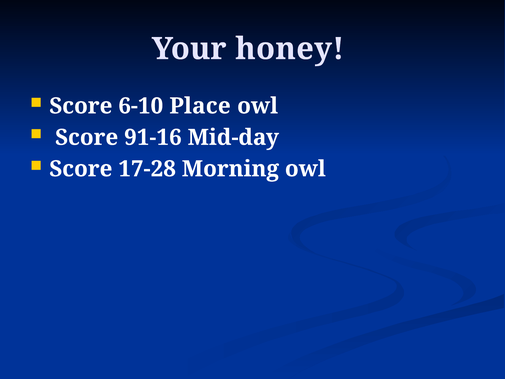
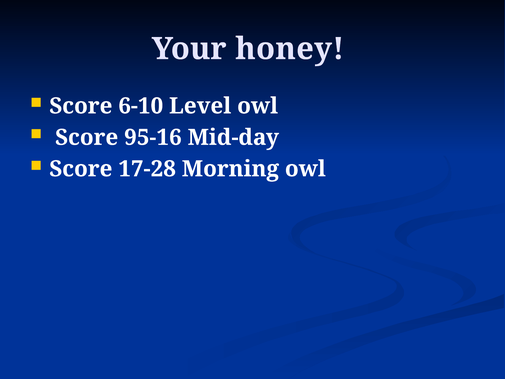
Place: Place -> Level
91-16: 91-16 -> 95-16
